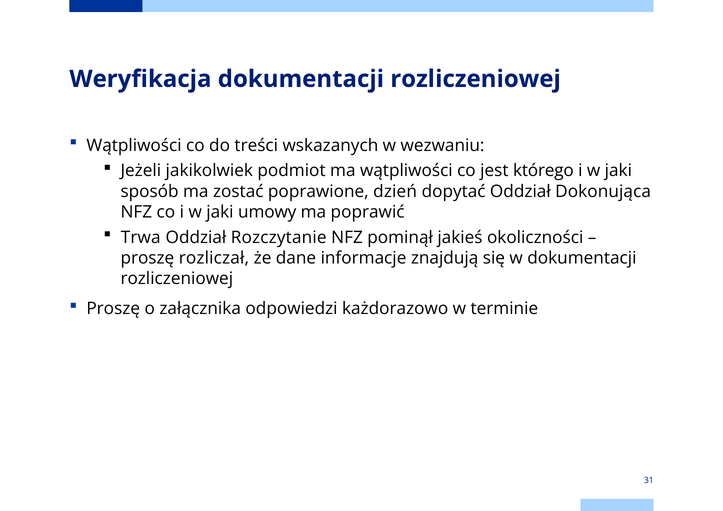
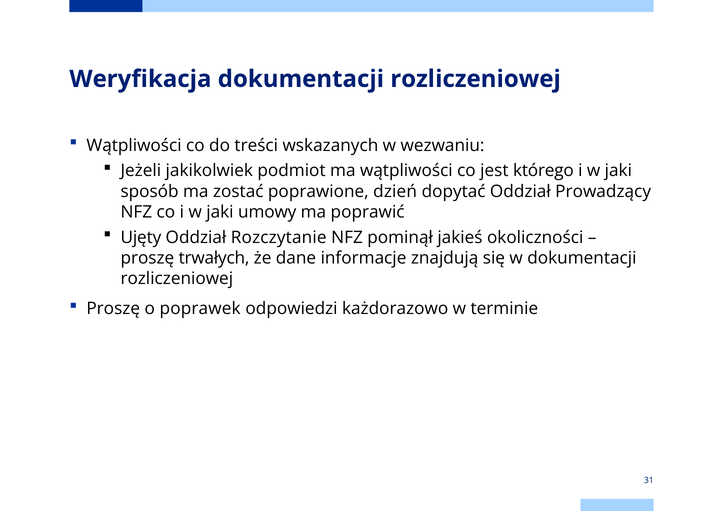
Dokonująca: Dokonująca -> Prowadzący
Trwa: Trwa -> Ujęty
rozliczał: rozliczał -> trwałych
załącznika: załącznika -> poprawek
